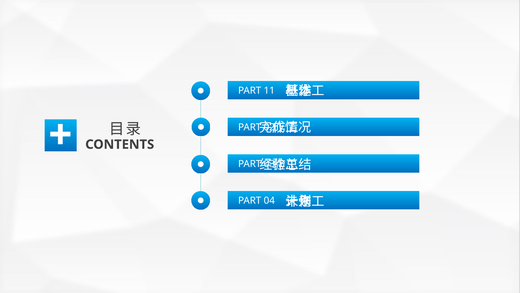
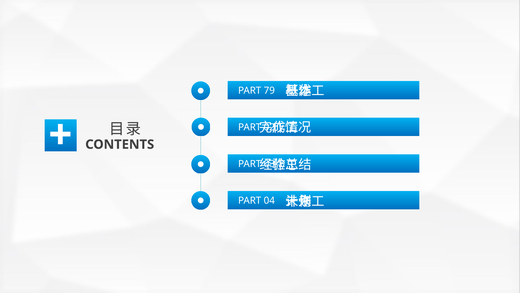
11: 11 -> 79
